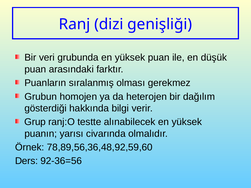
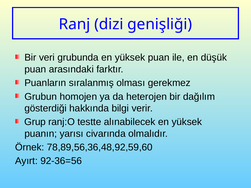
Ders: Ders -> Ayırt
